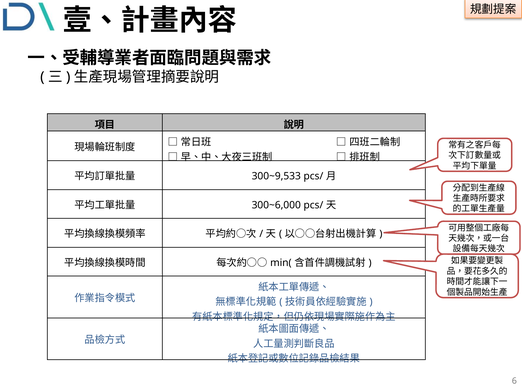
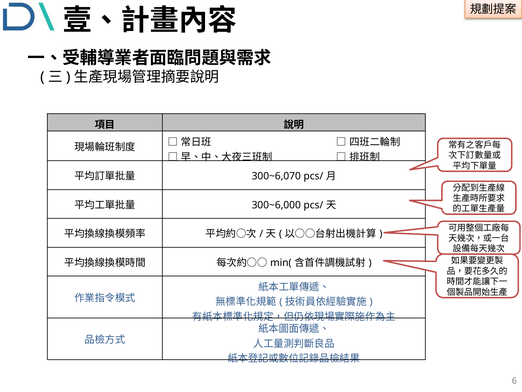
300~9,533: 300~9,533 -> 300~6,070
